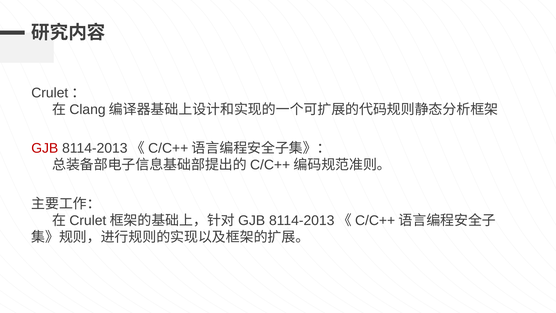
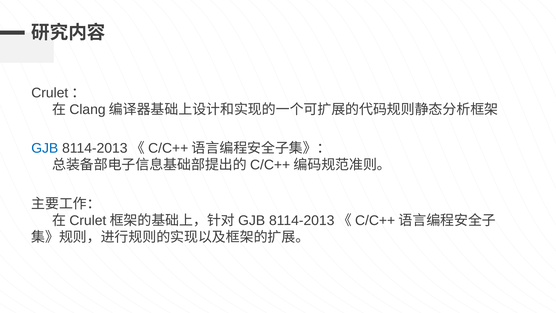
GJB colour: red -> blue
